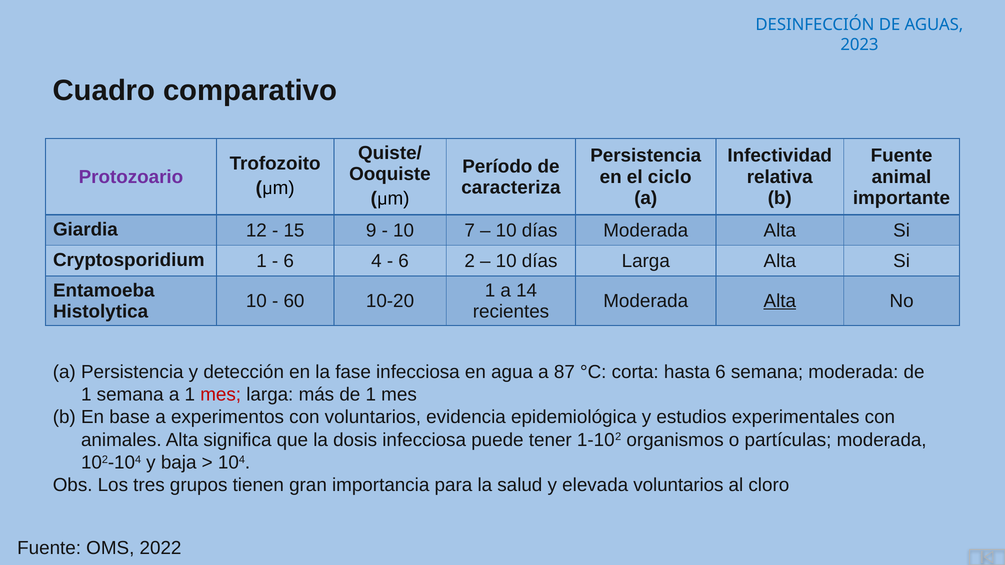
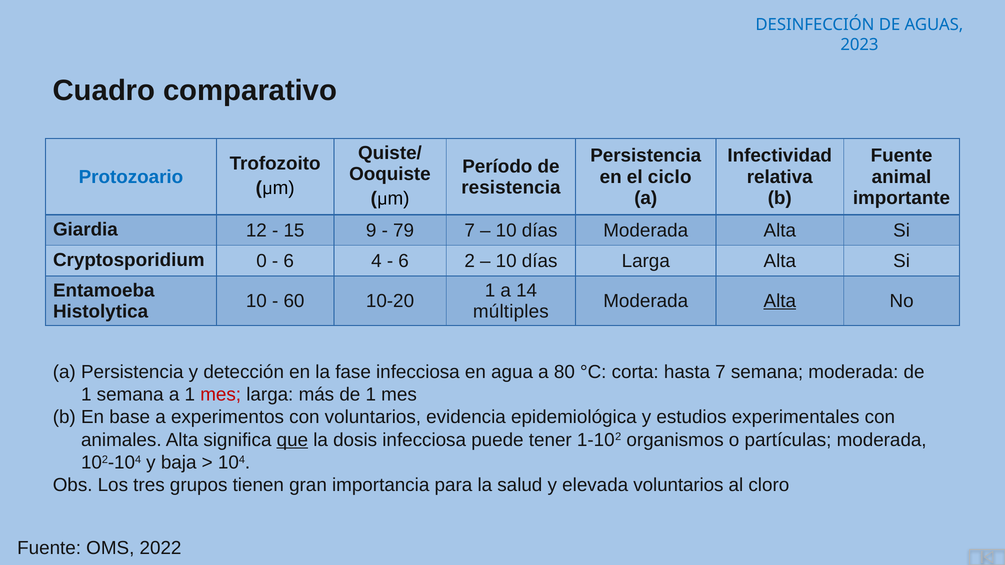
Protozoario colour: purple -> blue
caracteriza: caracteriza -> resistencia
10 at (404, 230): 10 -> 79
Cryptosporidium 1: 1 -> 0
recientes: recientes -> múltiples
87: 87 -> 80
hasta 6: 6 -> 7
que underline: none -> present
